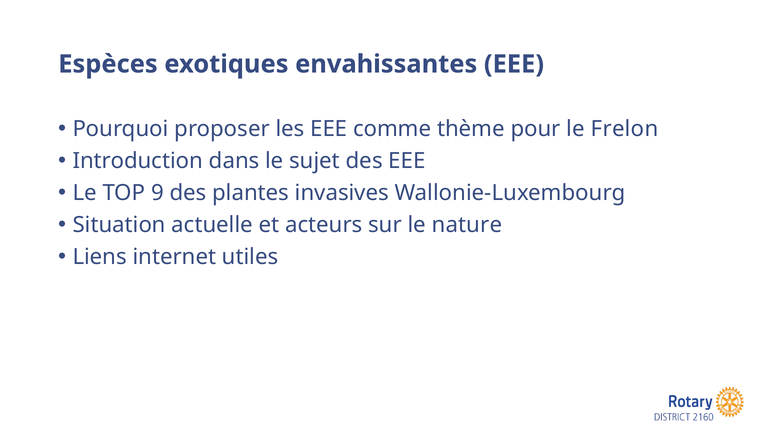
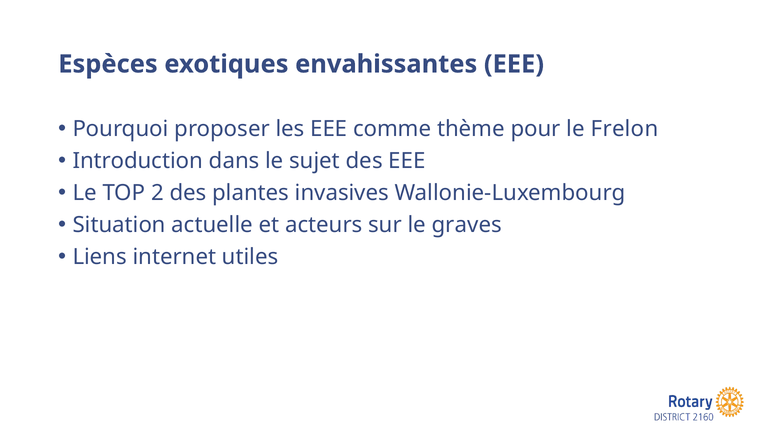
9: 9 -> 2
nature: nature -> graves
